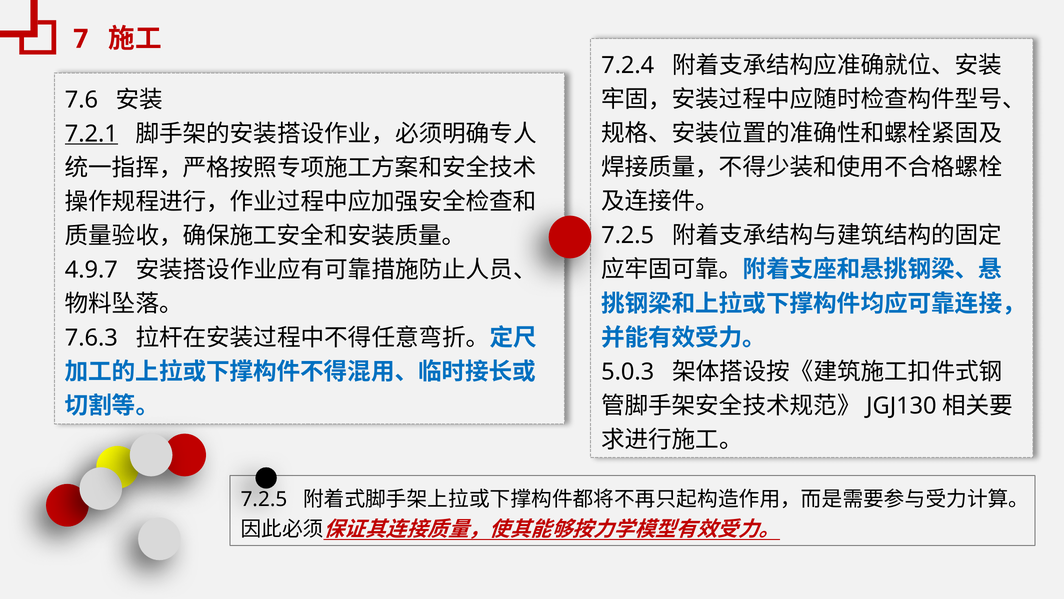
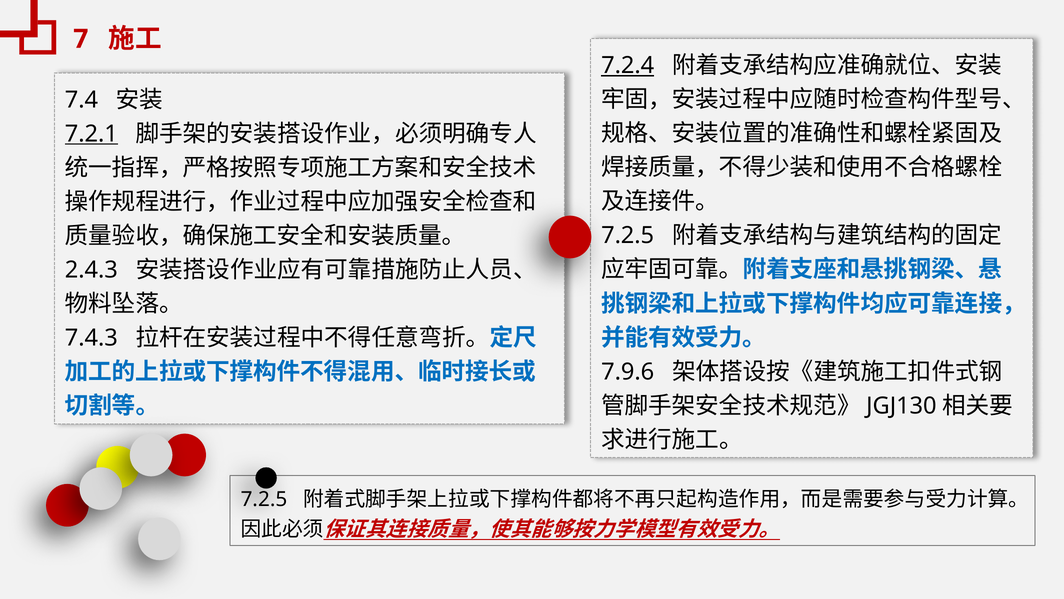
7.2.4 underline: none -> present
7.6: 7.6 -> 7.4
4.9.7: 4.9.7 -> 2.4.3
7.6.3: 7.6.3 -> 7.4.3
5.0.3: 5.0.3 -> 7.9.6
